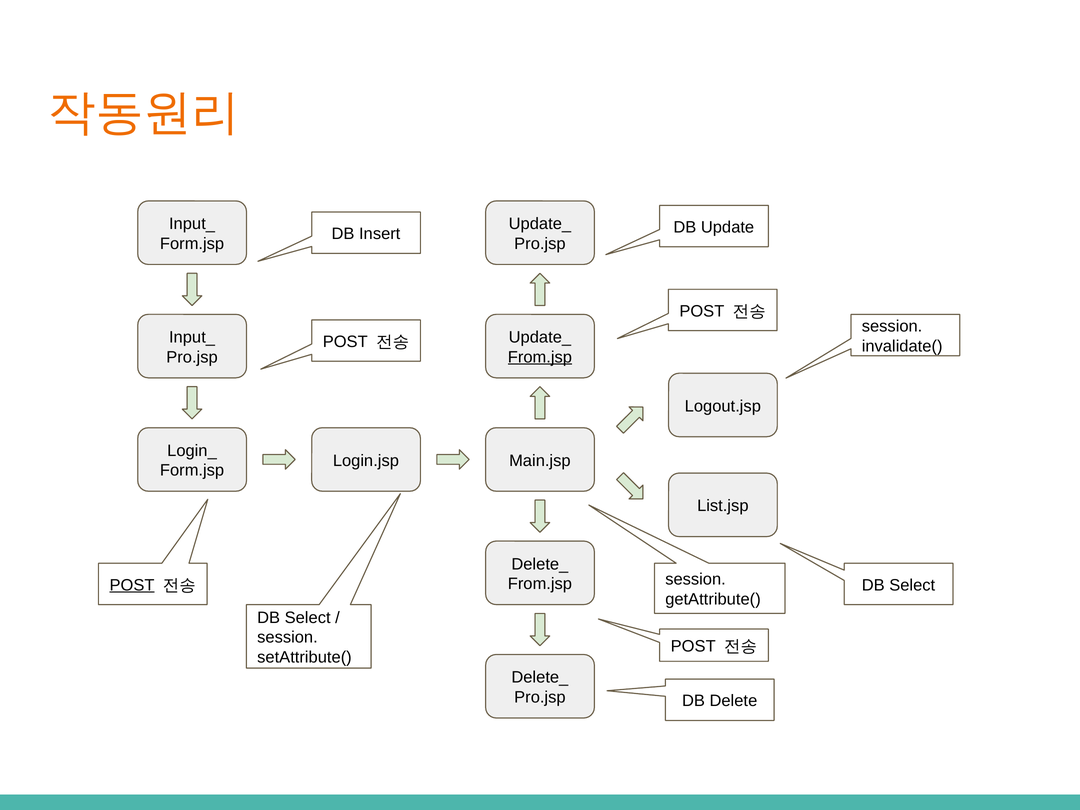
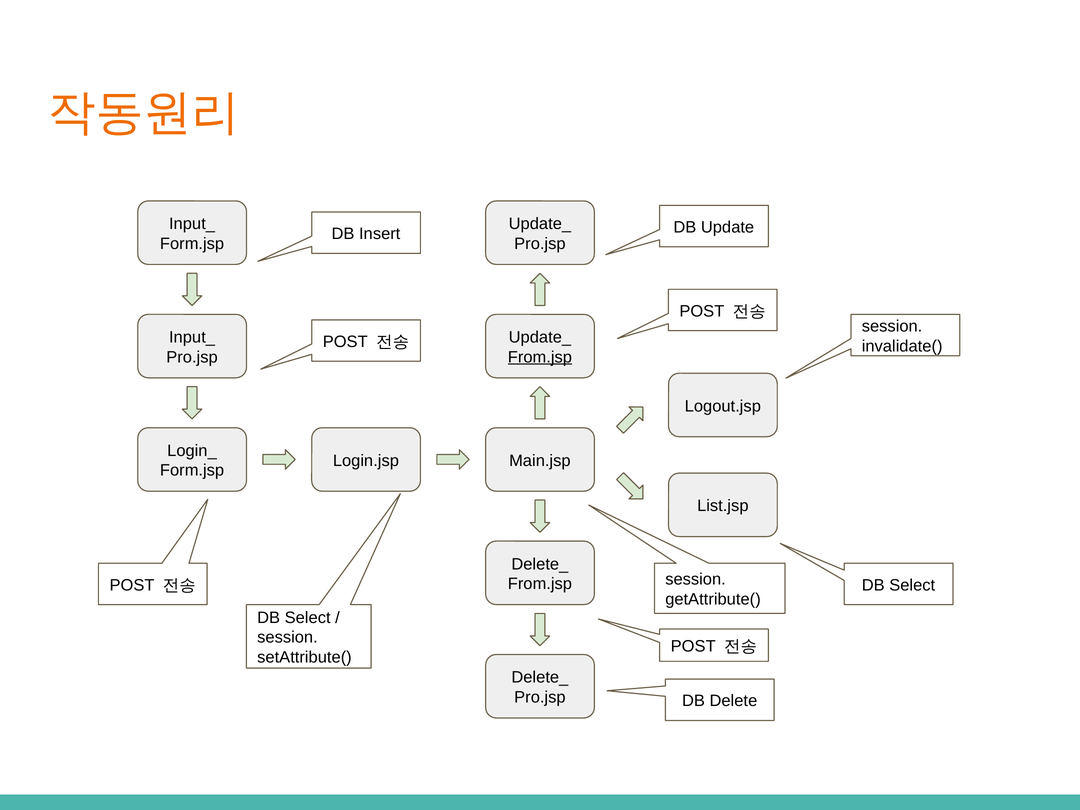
POST at (132, 585) underline: present -> none
